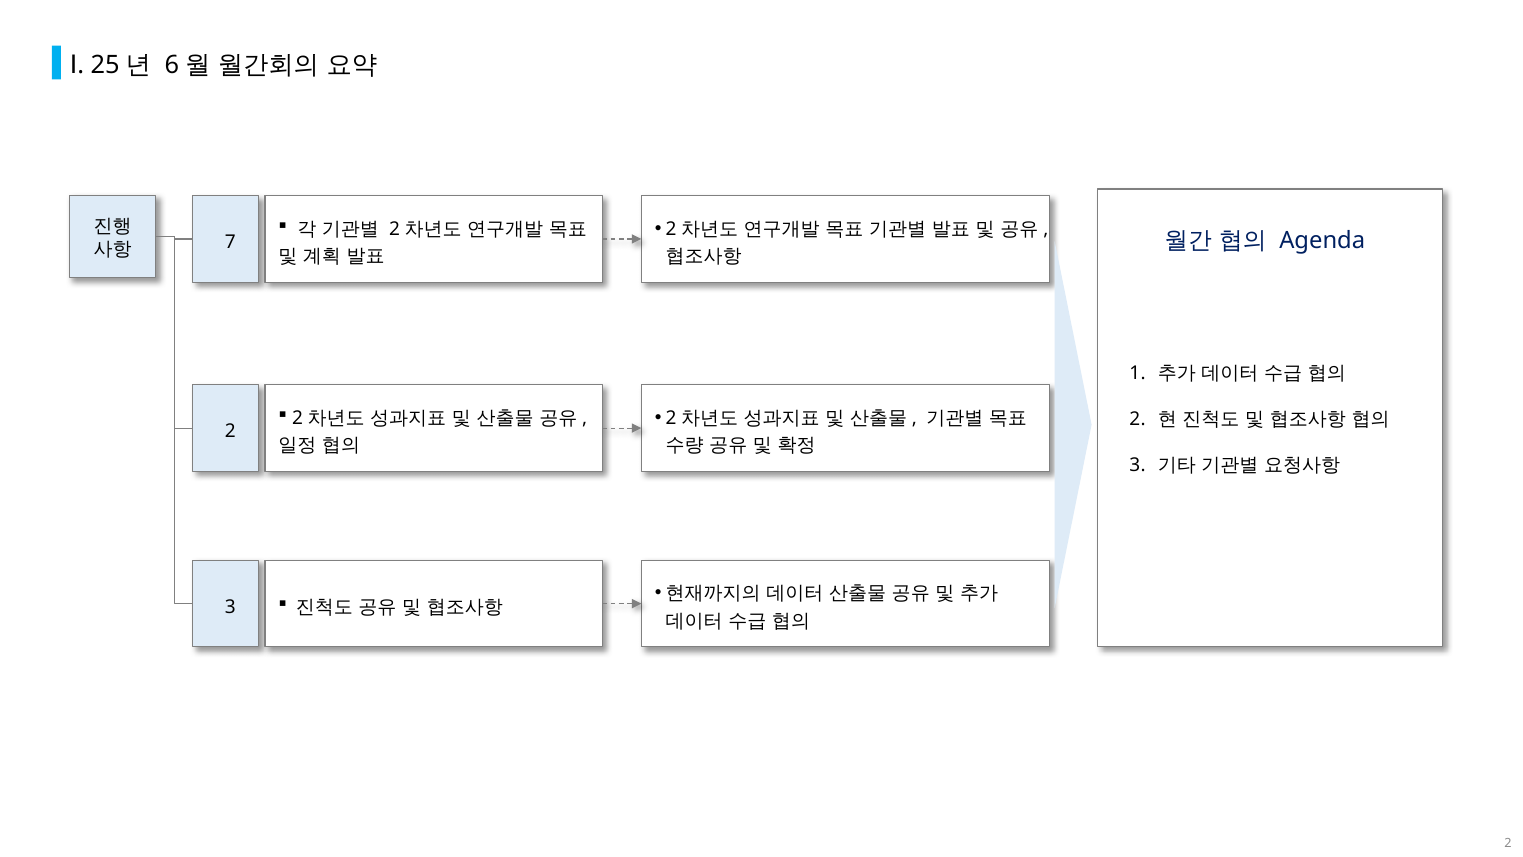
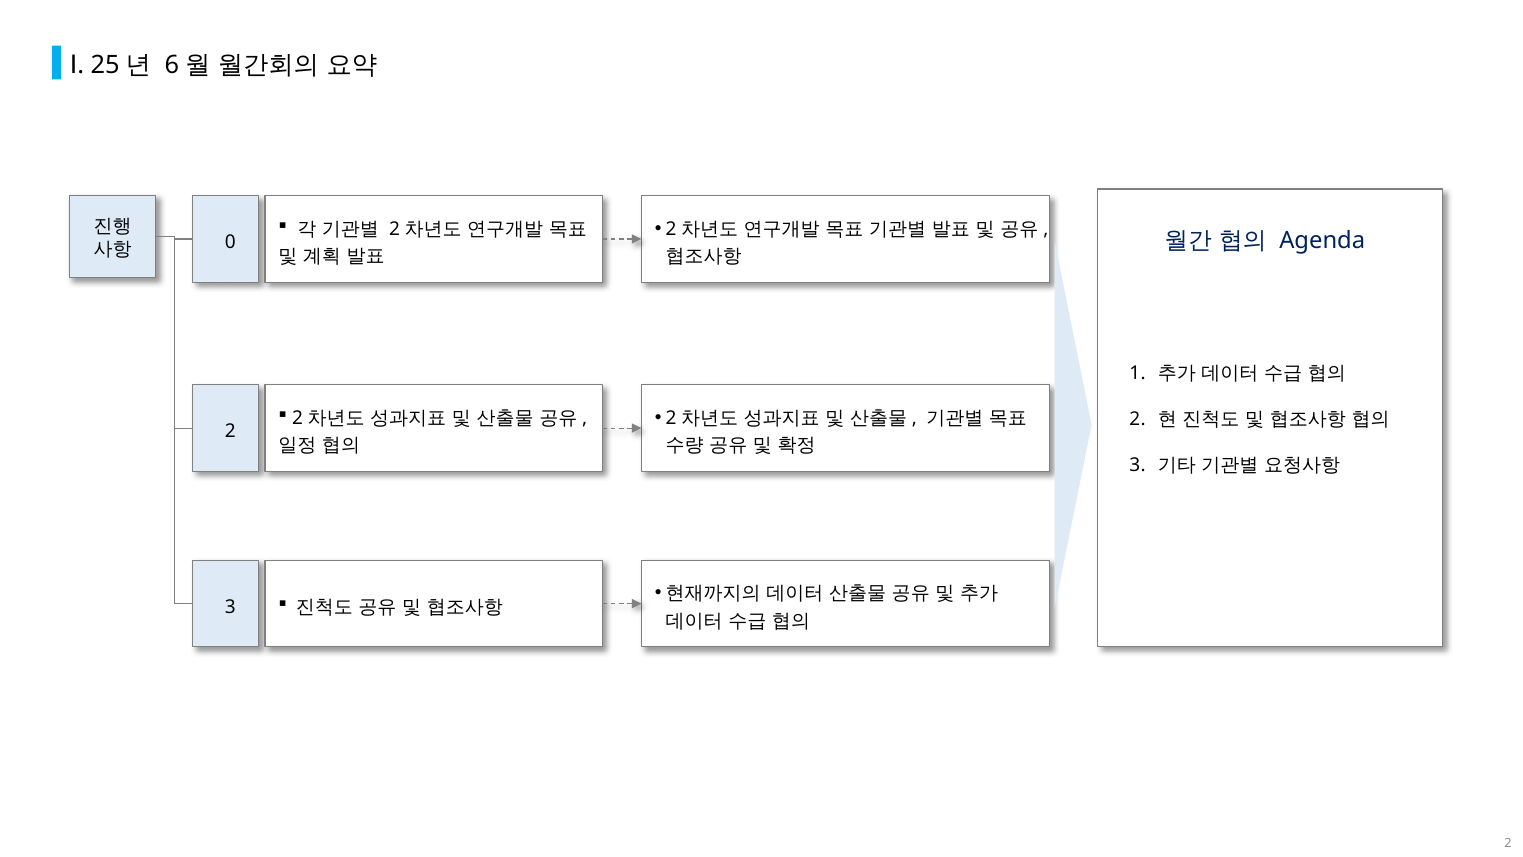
7: 7 -> 0
